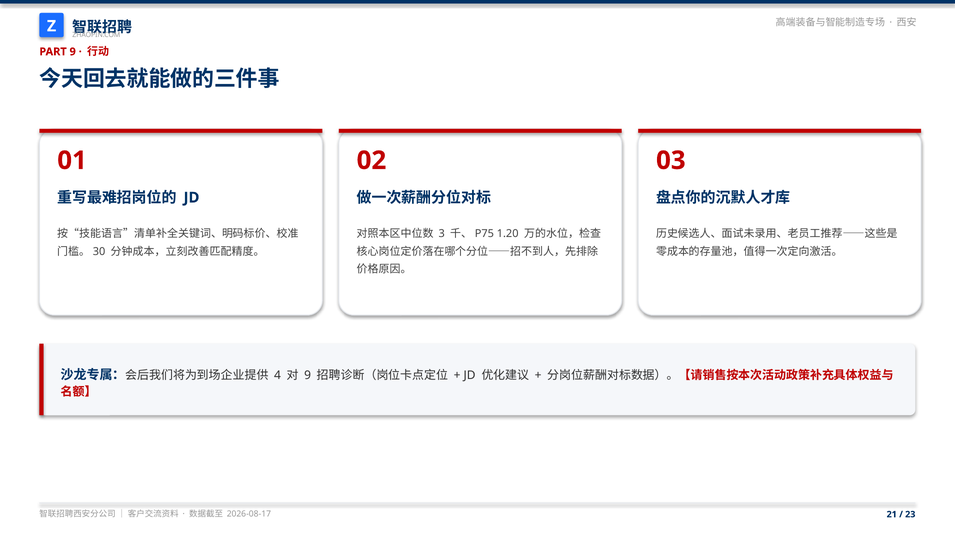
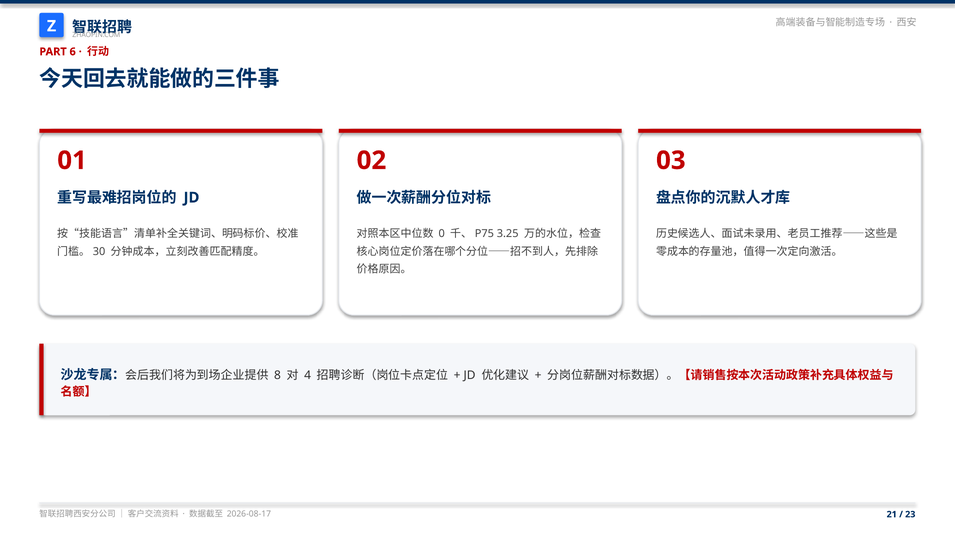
PART 9: 9 -> 6
3: 3 -> 0
1.20: 1.20 -> 3.25
4: 4 -> 8
9 at (308, 376): 9 -> 4
